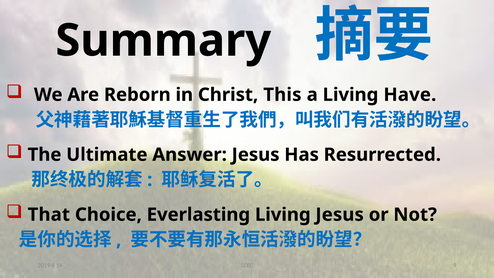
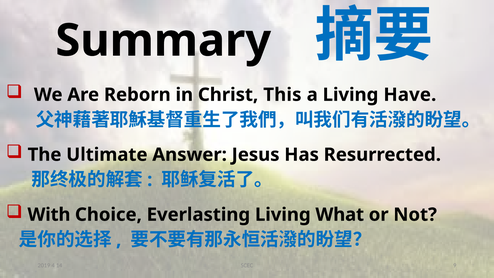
That: That -> With
Living Jesus: Jesus -> What
